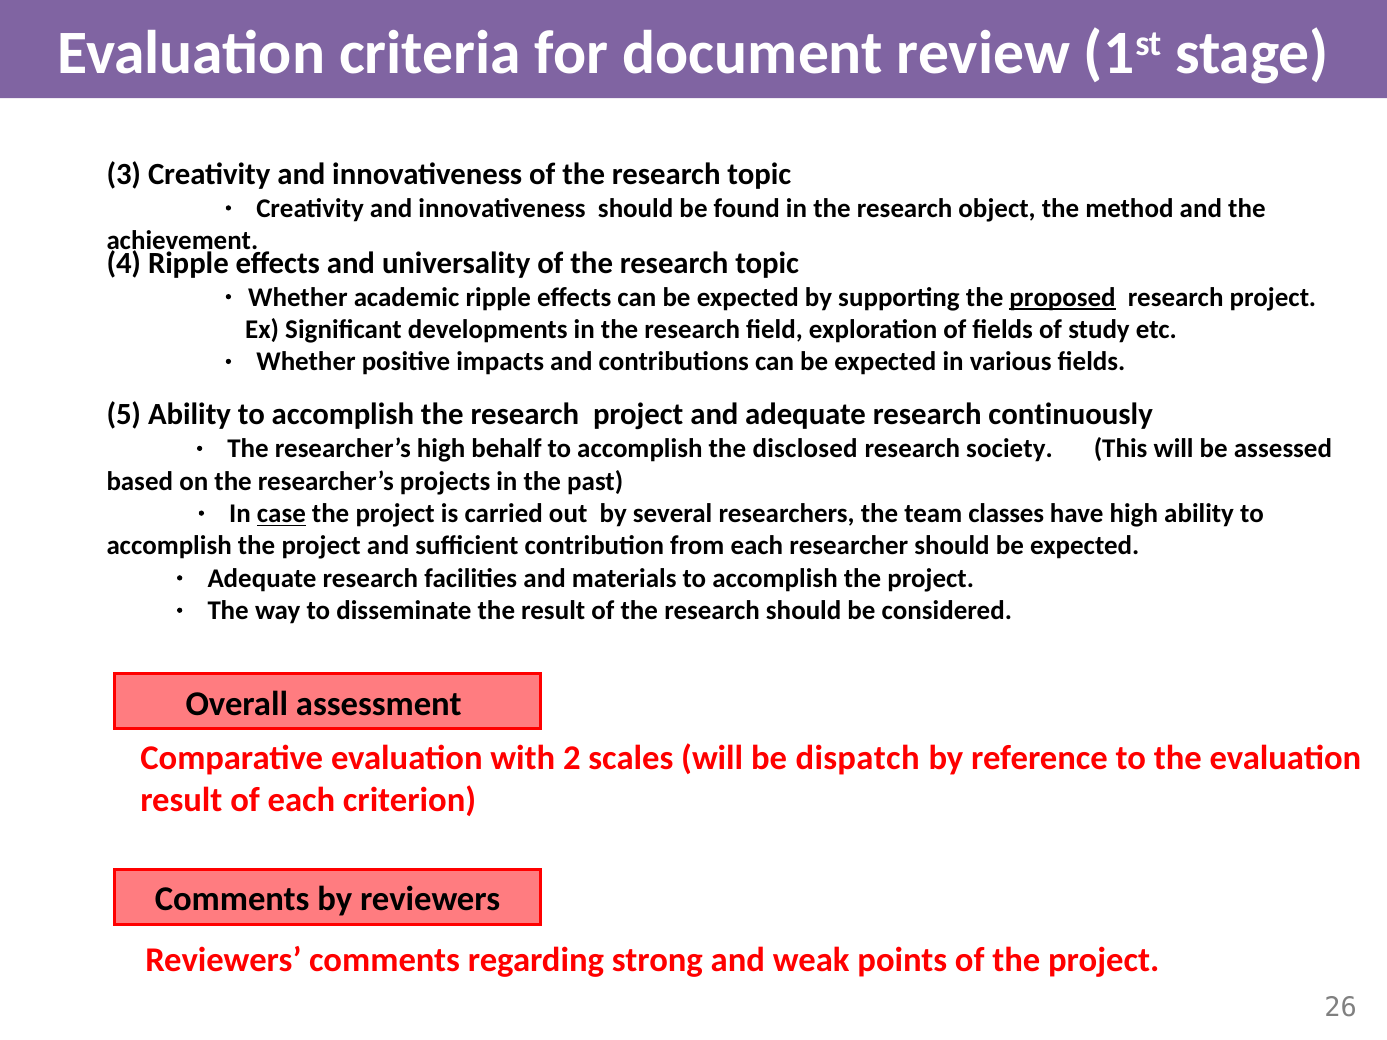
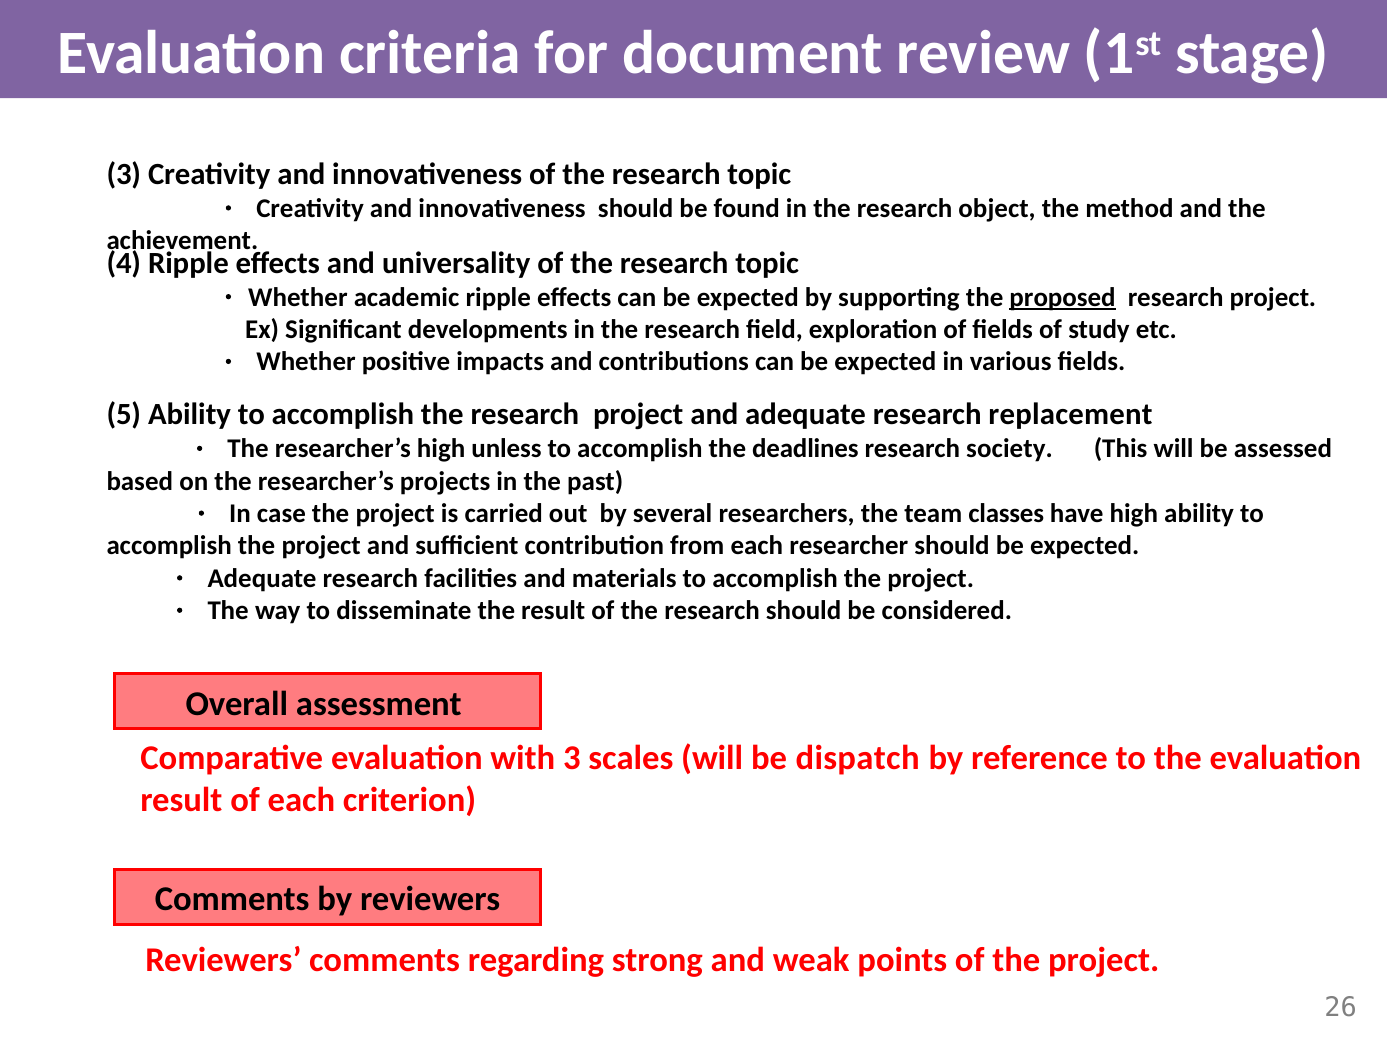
continuously: continuously -> replacement
behalf: behalf -> unless
disclosed: disclosed -> deadlines
case underline: present -> none
with 2: 2 -> 3
